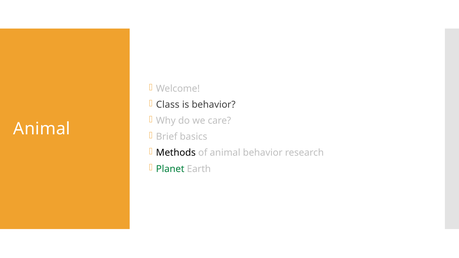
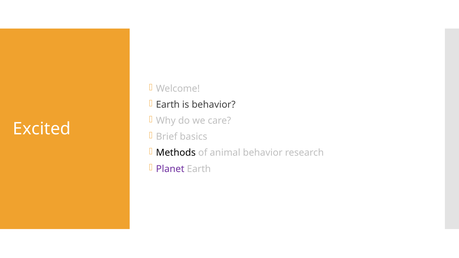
Class at (168, 105): Class -> Earth
Animal at (42, 129): Animal -> Excited
Planet colour: green -> purple
